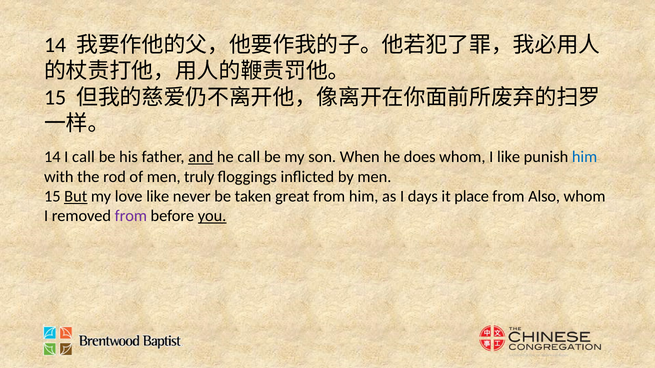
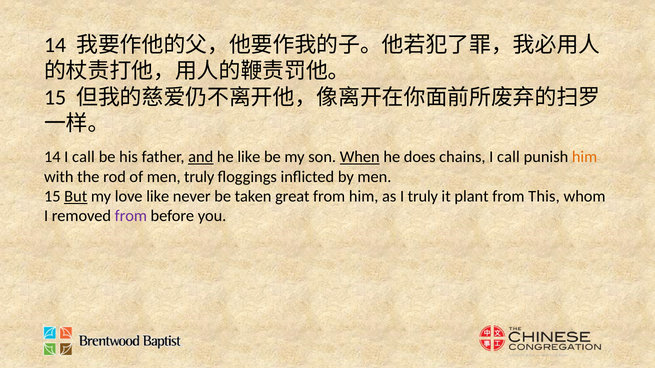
he call: call -> like
When underline: none -> present
does whom: whom -> chains
like at (509, 157): like -> call
him at (585, 157) colour: blue -> orange
I days: days -> truly
place: place -> plant
Also: Also -> This
you underline: present -> none
